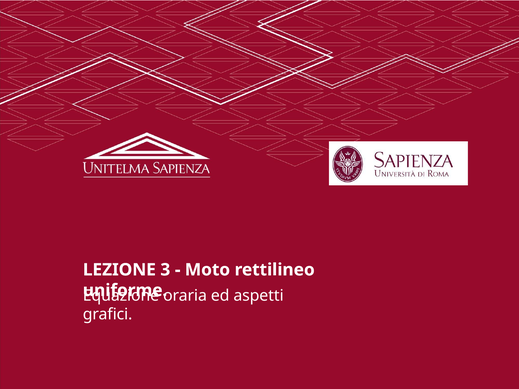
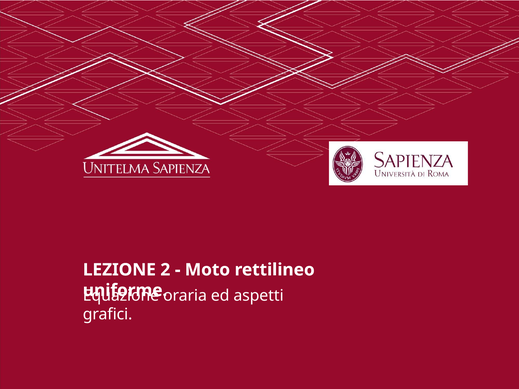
3: 3 -> 2
